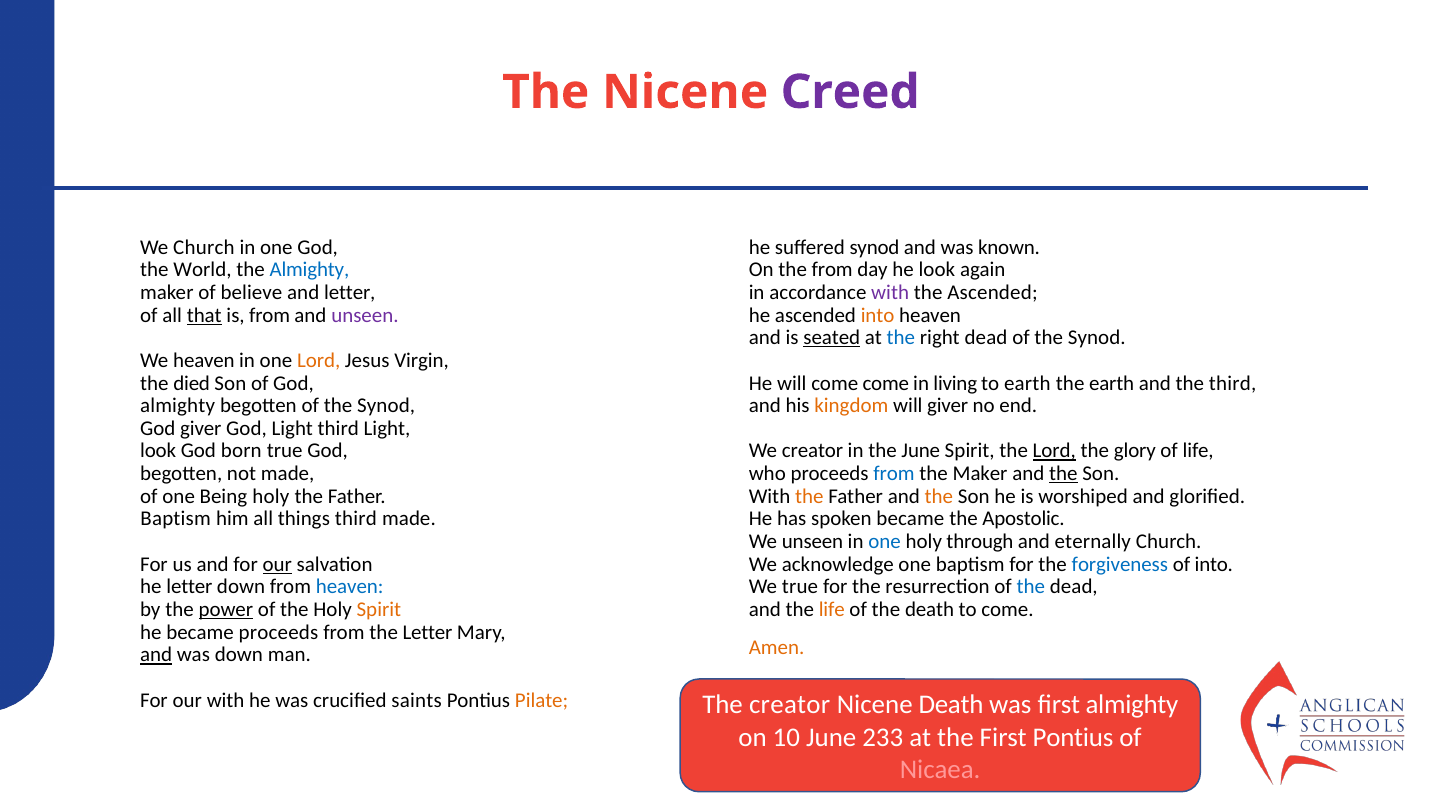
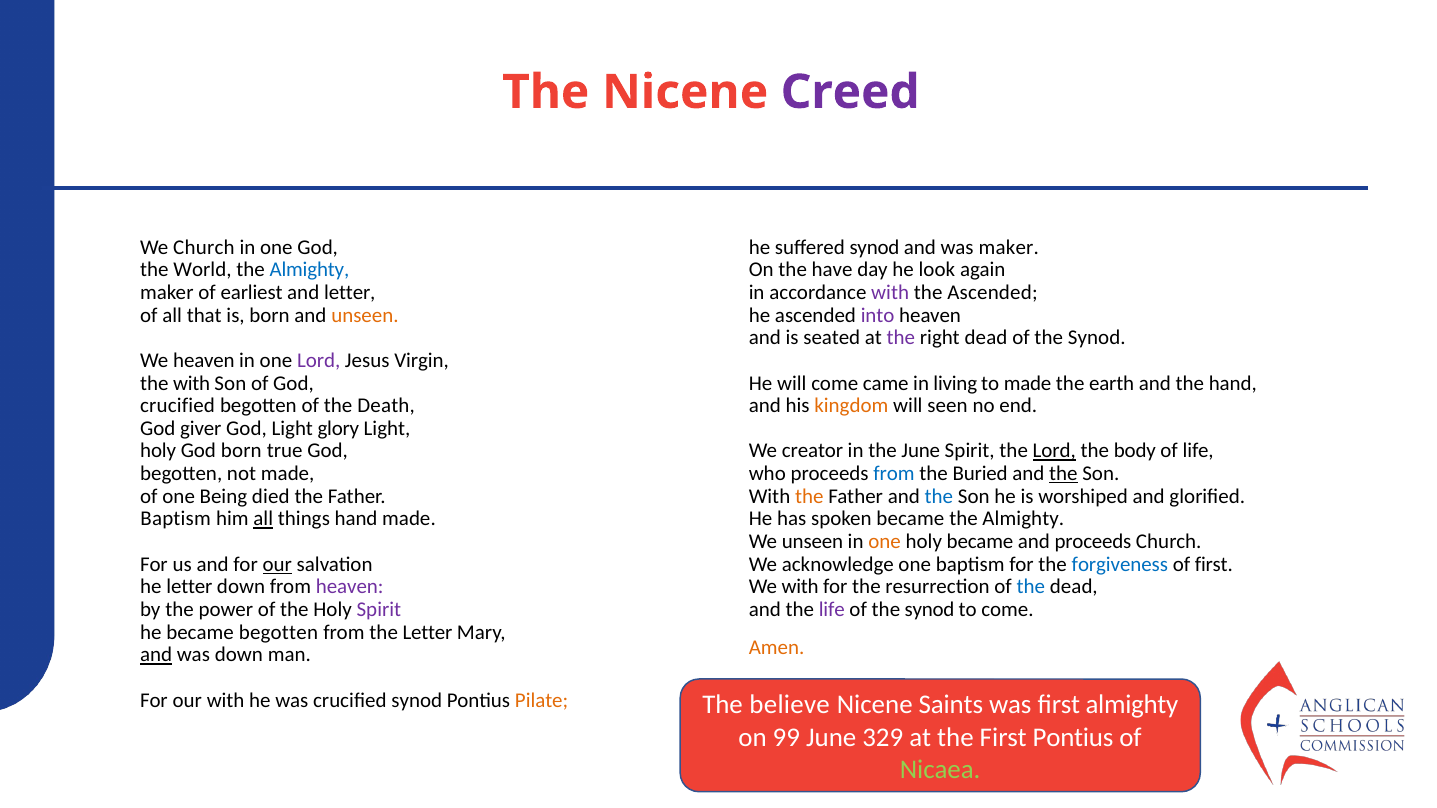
was known: known -> maker
the from: from -> have
believe: believe -> earliest
that underline: present -> none
is from: from -> born
unseen at (365, 315) colour: purple -> orange
into at (878, 315) colour: orange -> purple
seated underline: present -> none
the at (901, 338) colour: blue -> purple
Lord at (319, 361) colour: orange -> purple
the died: died -> with
come come: come -> came
to earth: earth -> made
the third: third -> hand
almighty at (178, 406): almighty -> crucified
begotten of the Synod: Synod -> Death
will giver: giver -> seen
Light third: third -> glory
look at (158, 451): look -> holy
glory: glory -> body
the Maker: Maker -> Buried
Being holy: holy -> died
the at (939, 497) colour: orange -> blue
all at (263, 519) underline: none -> present
things third: third -> hand
Apostolic at (1024, 519): Apostolic -> Almighty
one at (885, 542) colour: blue -> orange
holy through: through -> became
and eternally: eternally -> proceeds
of into: into -> first
heaven at (350, 587) colour: blue -> purple
We true: true -> with
power underline: present -> none
Spirit at (379, 610) colour: orange -> purple
life at (832, 610) colour: orange -> purple
death at (930, 610): death -> synod
became proceeds: proceeds -> begotten
crucified saints: saints -> synod
The creator: creator -> believe
Nicene Death: Death -> Saints
10: 10 -> 99
233: 233 -> 329
Nicaea colour: pink -> light green
